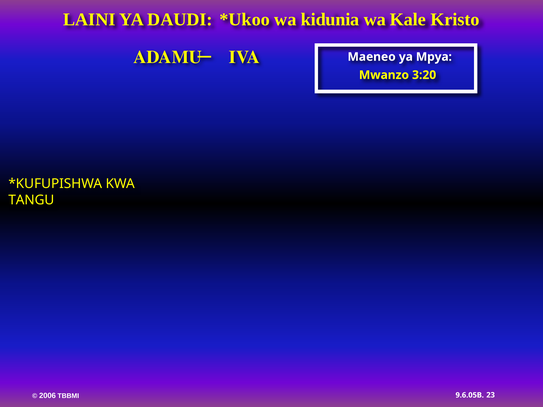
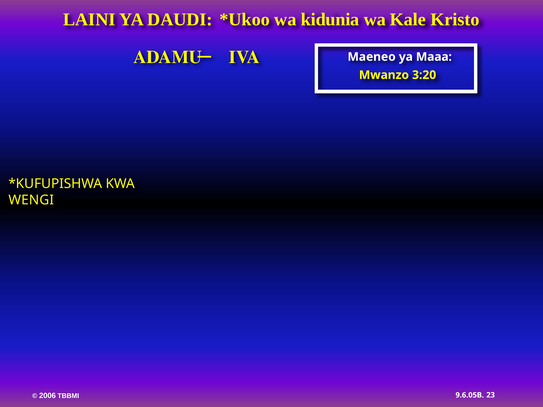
Mpya: Mpya -> Maaa
TANGU: TANGU -> WENGI
